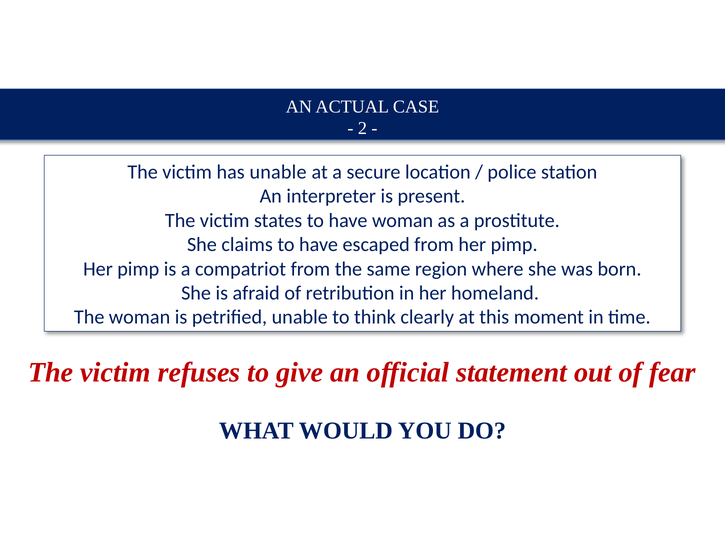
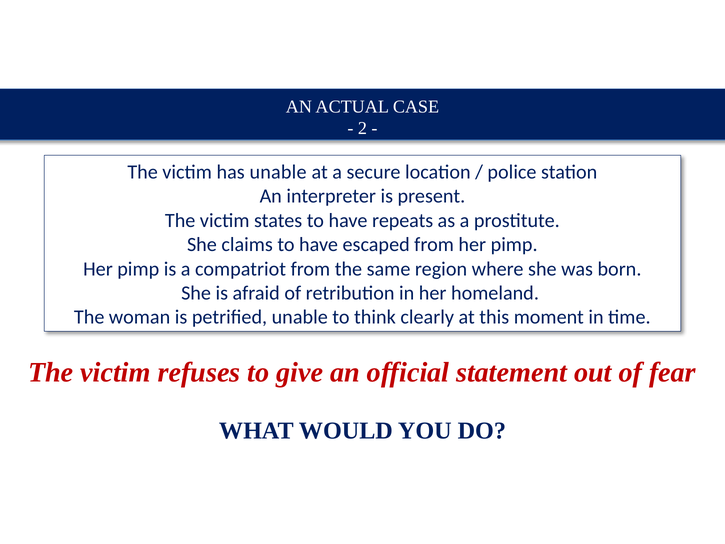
have woman: woman -> repeats
